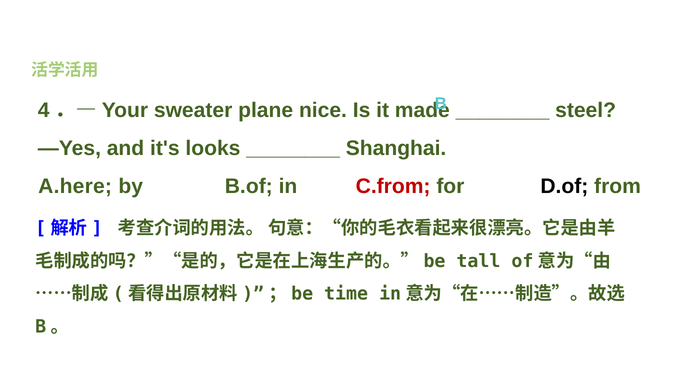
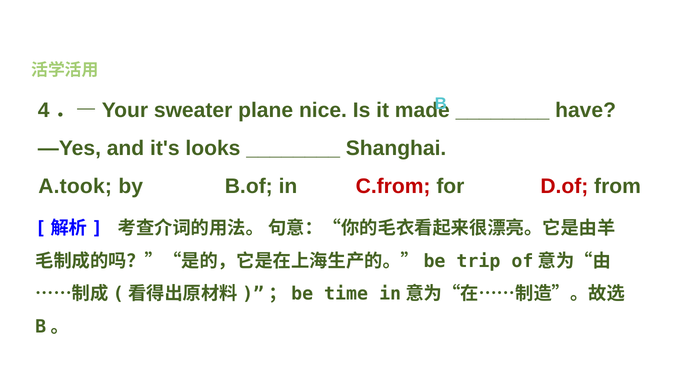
steel: steel -> have
A.here: A.here -> A.took
D.of colour: black -> red
tall: tall -> trip
